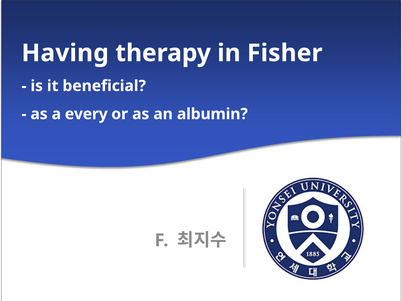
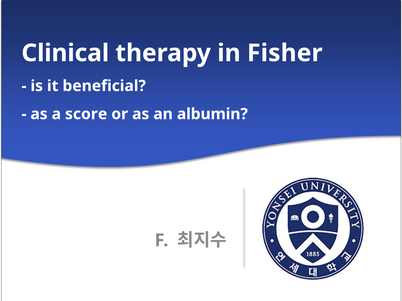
Having: Having -> Clinical
every: every -> score
